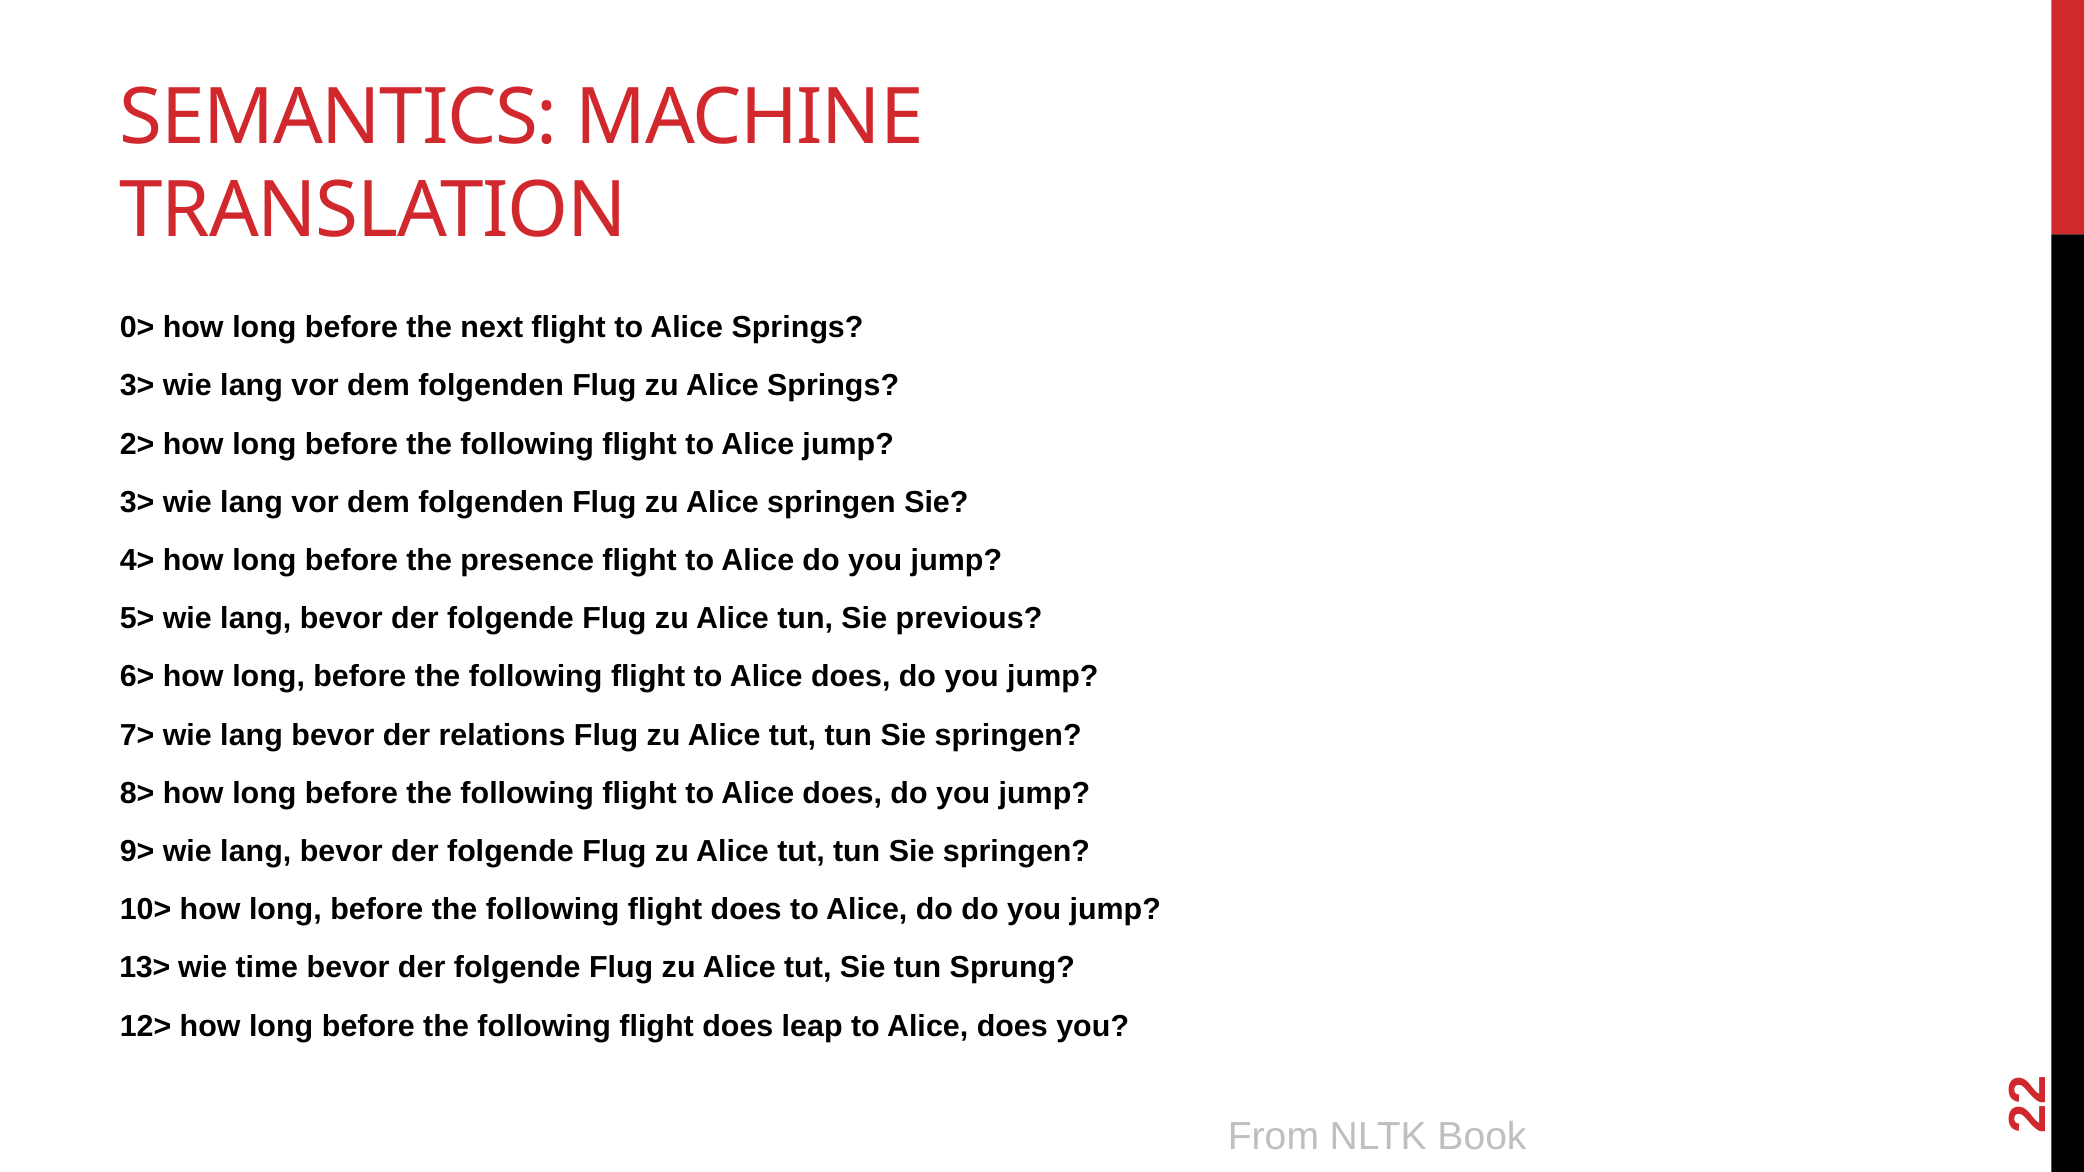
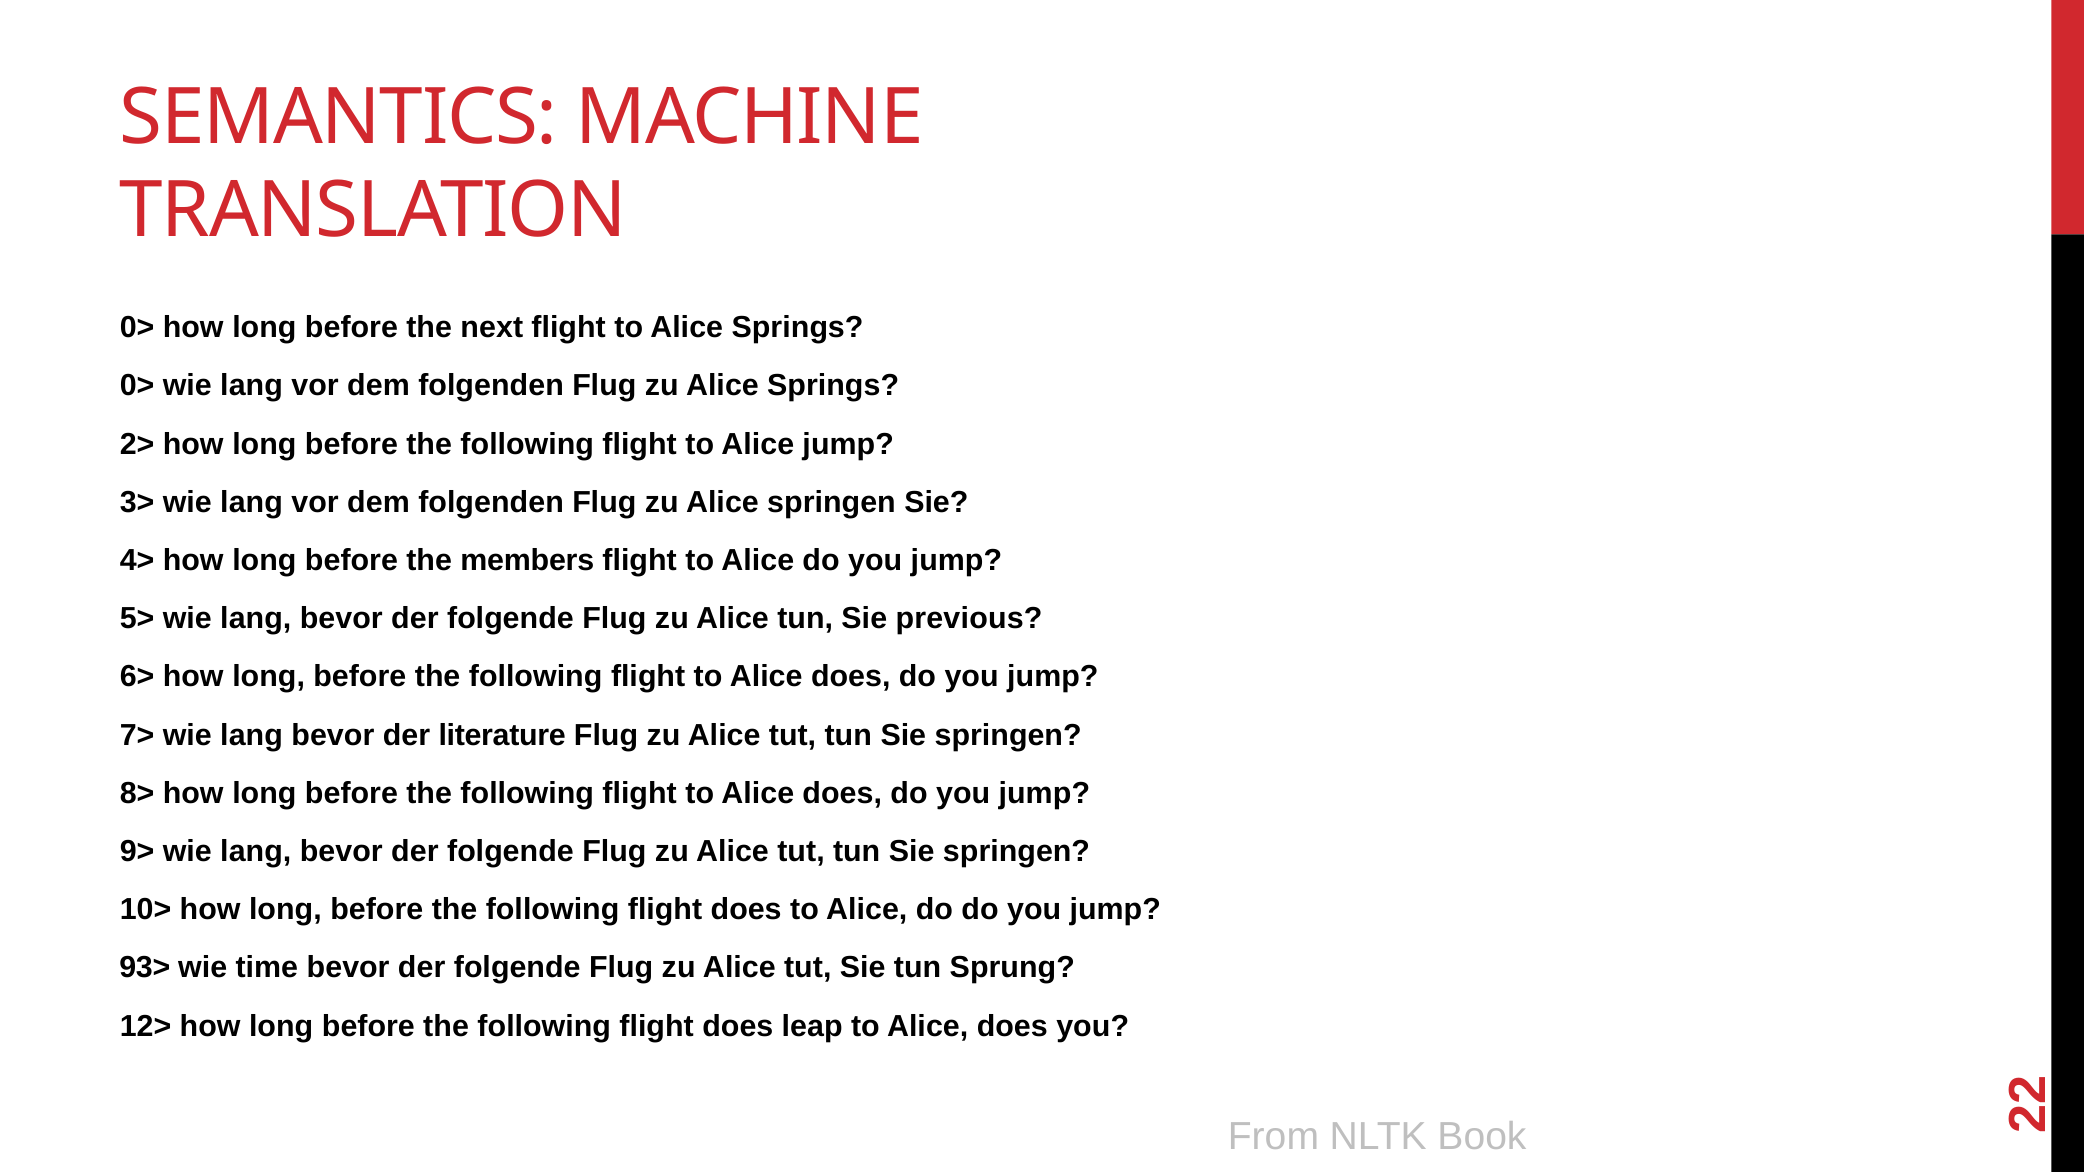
3> at (137, 386): 3> -> 0>
presence: presence -> members
relations: relations -> literature
13>: 13> -> 93>
